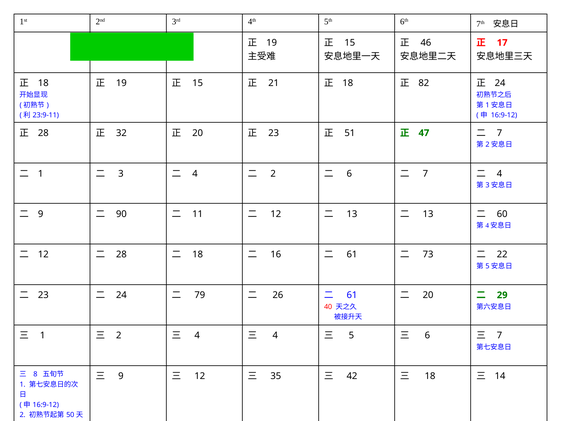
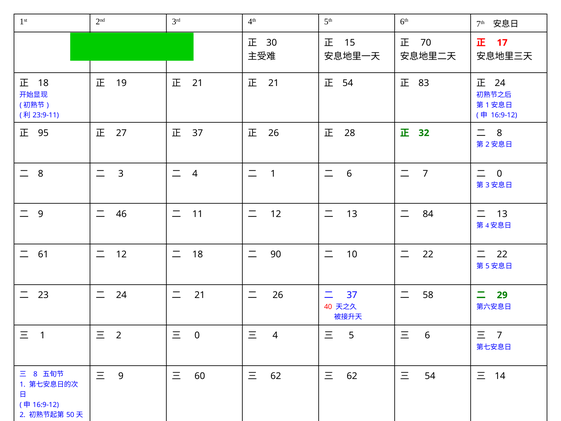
19 at (272, 43): 19 -> 30
46: 46 -> 70
15 at (198, 83): 15 -> 21
18 at (348, 83): 18 -> 54
82: 82 -> 83
28 at (43, 133): 28 -> 95
32: 32 -> 27
20 at (198, 133): 20 -> 37
23 at (274, 133): 23 -> 26
51: 51 -> 28
47: 47 -> 32
7 at (499, 133): 7 -> 8
1 at (41, 173): 1 -> 8
2 at (273, 173): 2 -> 1
4 at (499, 173): 4 -> 0
90: 90 -> 46
13 at (428, 214): 13 -> 84
60 at (502, 214): 60 -> 13
12 at (43, 254): 12 -> 61
28 at (121, 254): 28 -> 12
16: 16 -> 90
61 at (352, 254): 61 -> 10
73 at (428, 254): 73 -> 22
79 at (200, 295): 79 -> 21
61 at (352, 295): 61 -> 37
20 at (428, 295): 20 -> 58
4 at (197, 335): 4 -> 0
12 at (200, 376): 12 -> 60
35 at (276, 376): 35 -> 62
42 at (352, 376): 42 -> 62
18 at (430, 376): 18 -> 54
